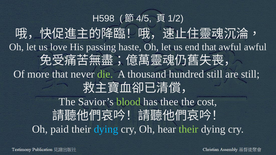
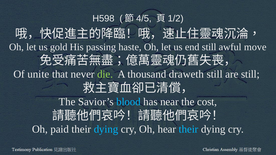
love: love -> gold
end that: that -> still
awful awful: awful -> move
more: more -> unite
hundred: hundred -> draweth
blood colour: light green -> light blue
thee: thee -> near
their at (189, 129) colour: light green -> light blue
